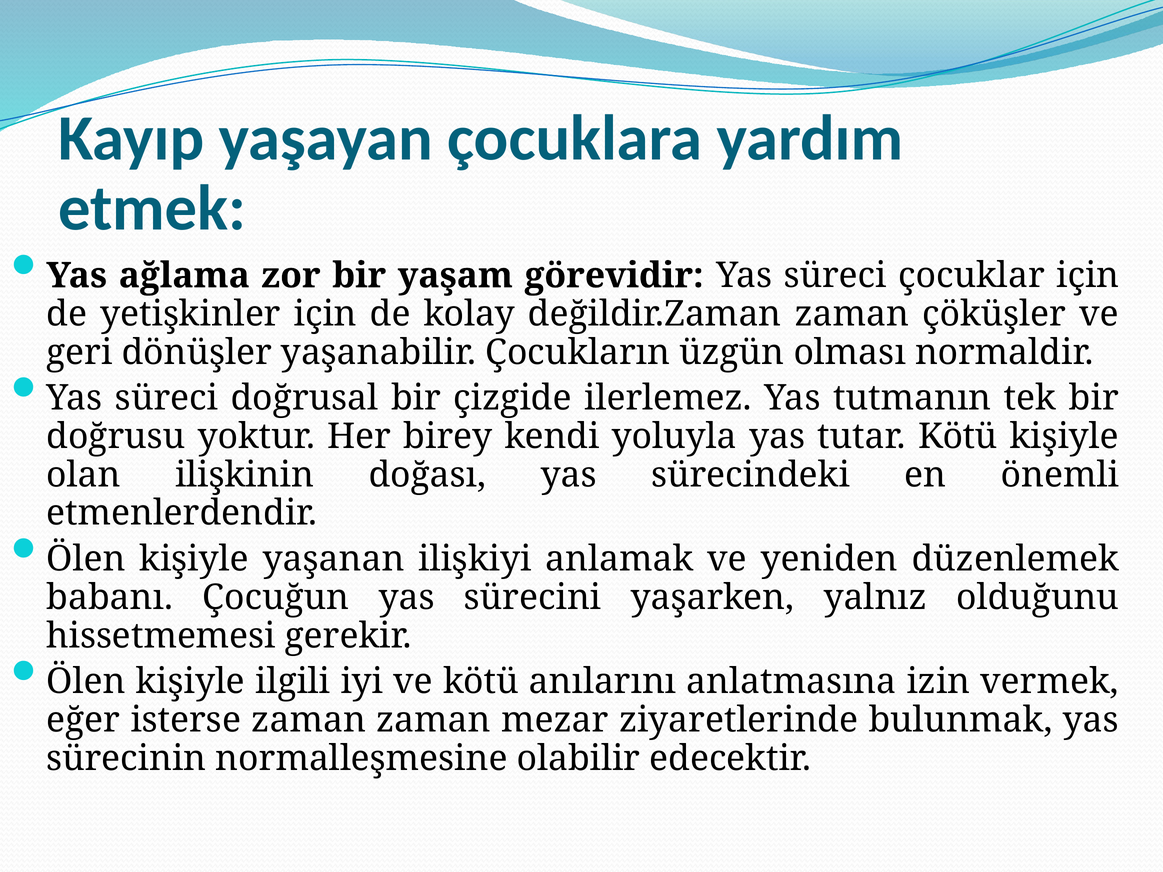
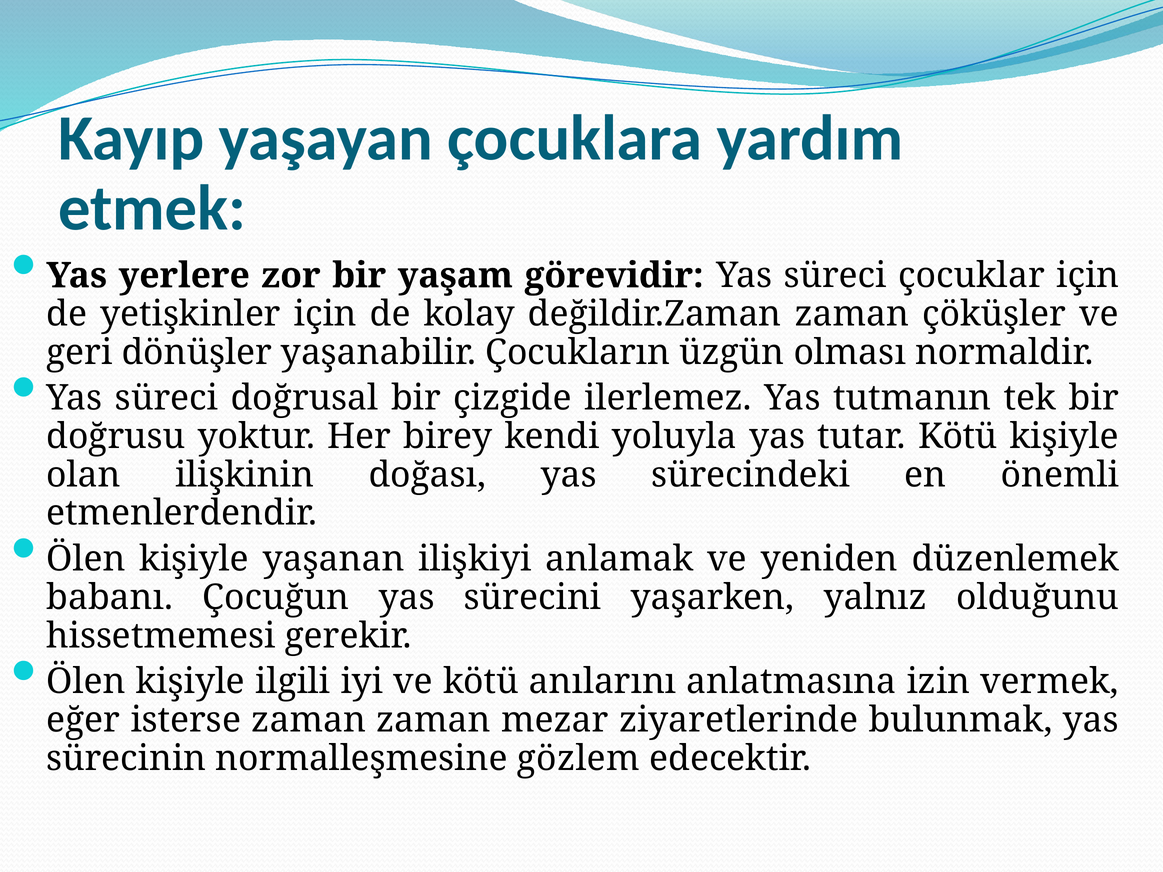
ağlama: ağlama -> yerlere
olabilir: olabilir -> gözlem
